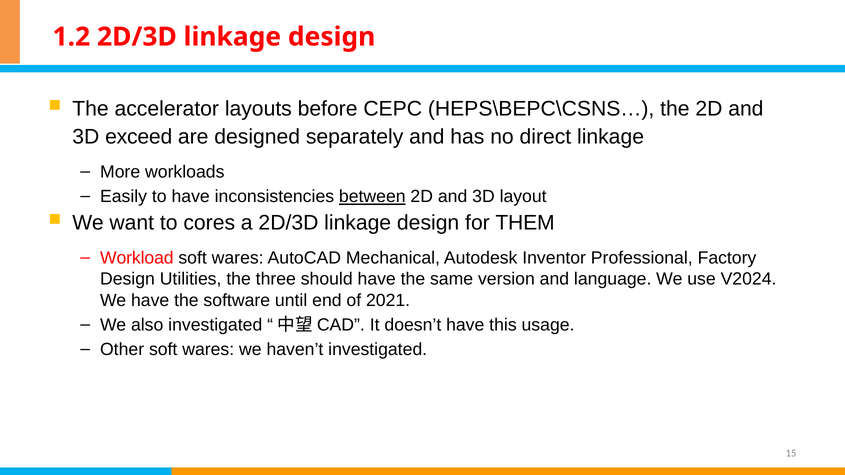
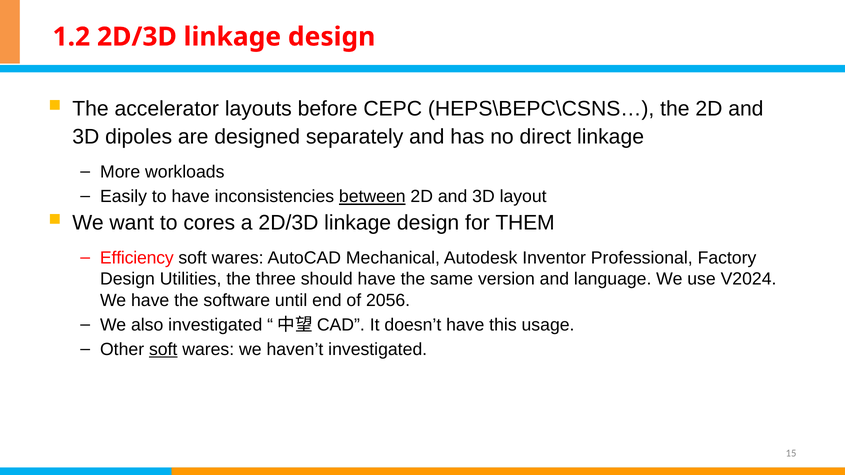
exceed: exceed -> dipoles
Workload: Workload -> Efficiency
2021: 2021 -> 2056
soft at (163, 350) underline: none -> present
